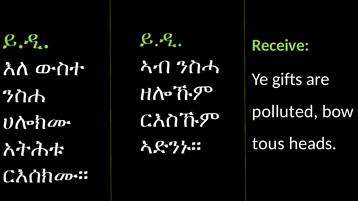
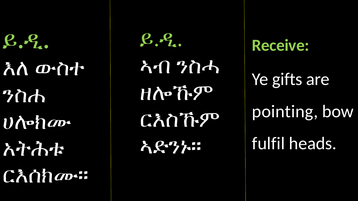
polluted: polluted -> pointing
tous: tous -> fulfil
